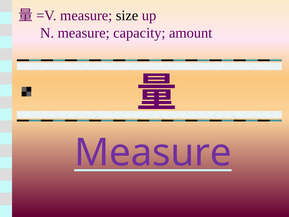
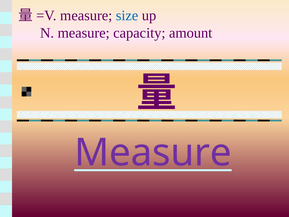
size colour: black -> blue
